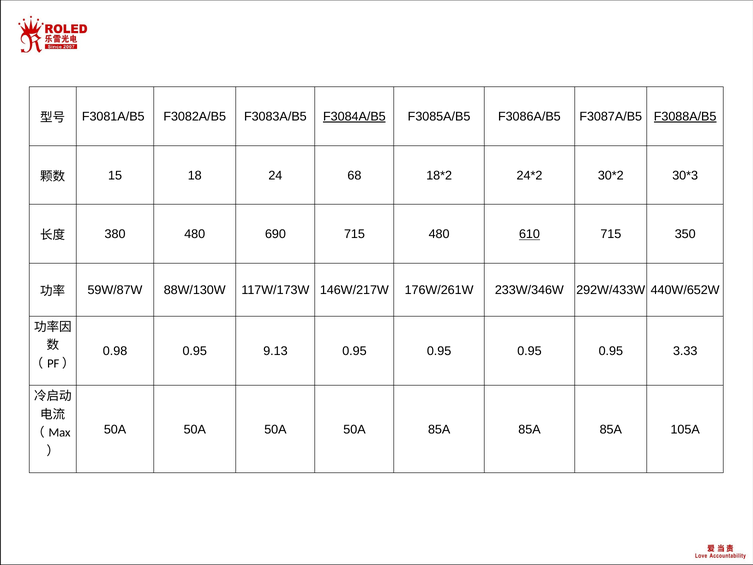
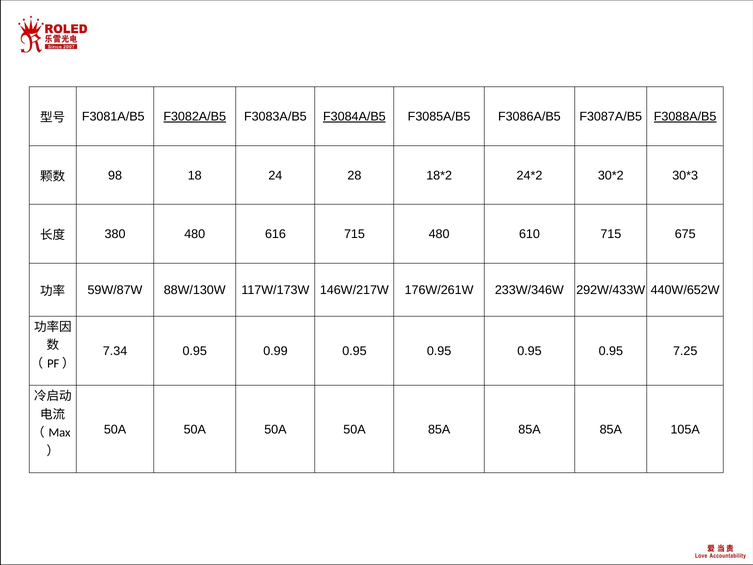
F3082A/B5 underline: none -> present
15: 15 -> 98
68: 68 -> 28
690: 690 -> 616
610 underline: present -> none
350: 350 -> 675
0.98: 0.98 -> 7.34
9.13: 9.13 -> 0.99
3.33: 3.33 -> 7.25
